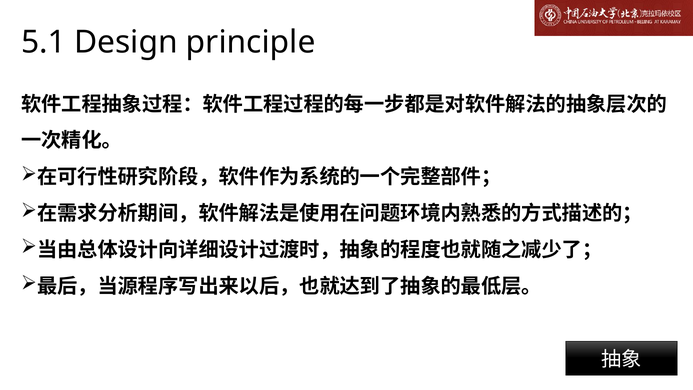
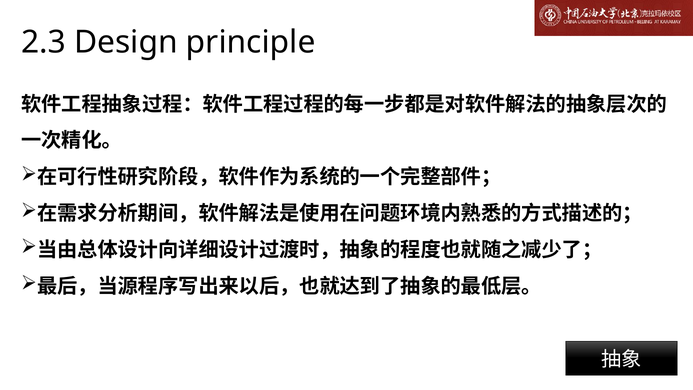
5.1: 5.1 -> 2.3
